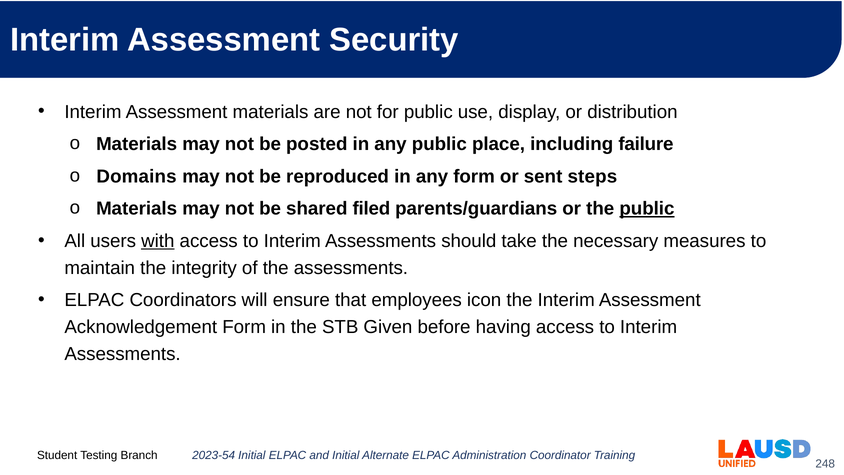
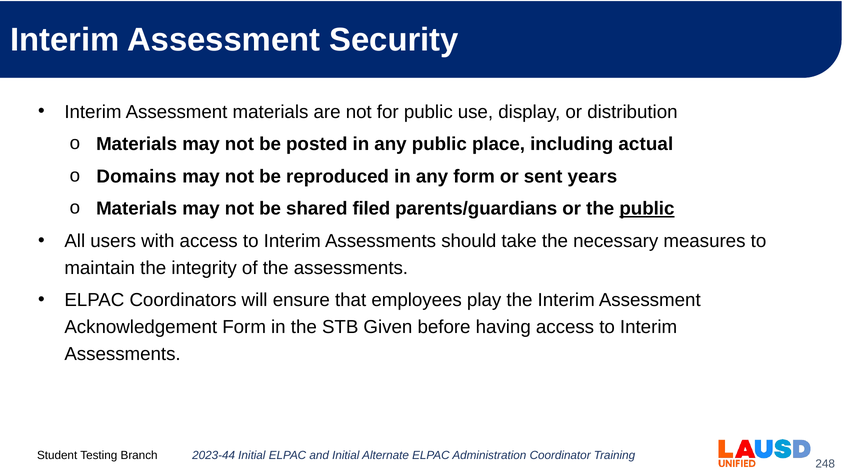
failure: failure -> actual
steps: steps -> years
with underline: present -> none
icon: icon -> play
2023-54: 2023-54 -> 2023-44
